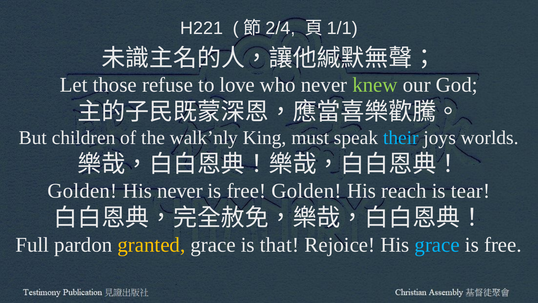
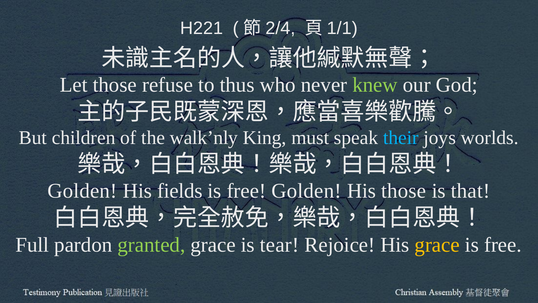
love: love -> thus
His never: never -> fields
His reach: reach -> those
tear: tear -> that
granted colour: yellow -> light green
that: that -> tear
grace at (437, 244) colour: light blue -> yellow
